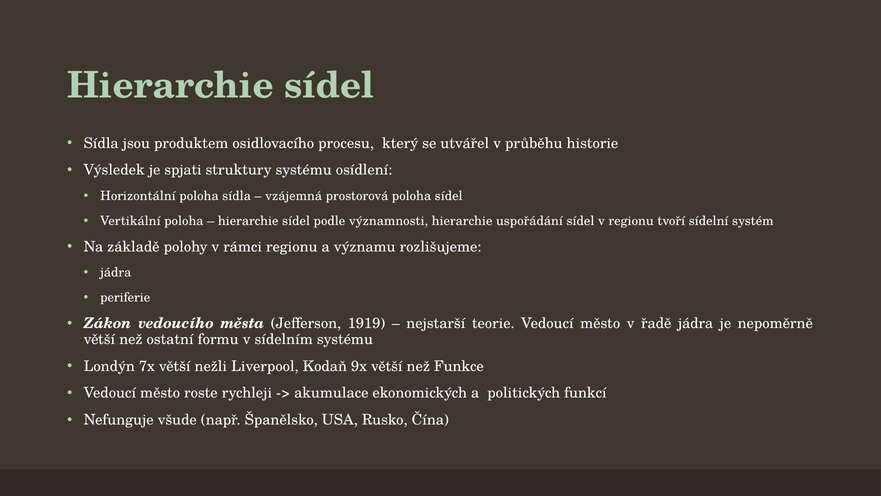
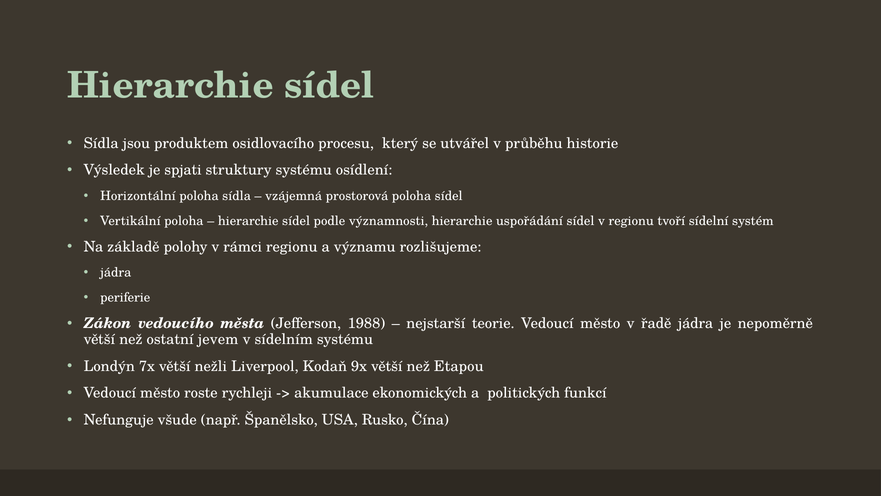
1919: 1919 -> 1988
formu: formu -> jevem
Funkce: Funkce -> Etapou
